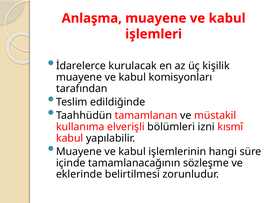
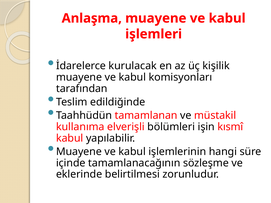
izni: izni -> işin
